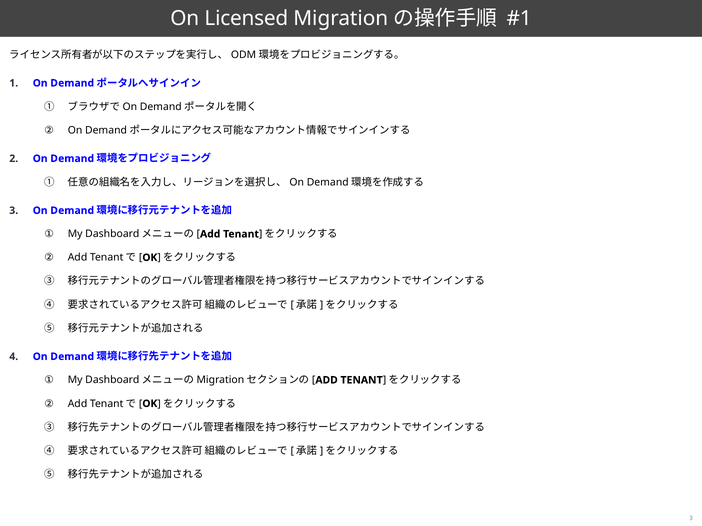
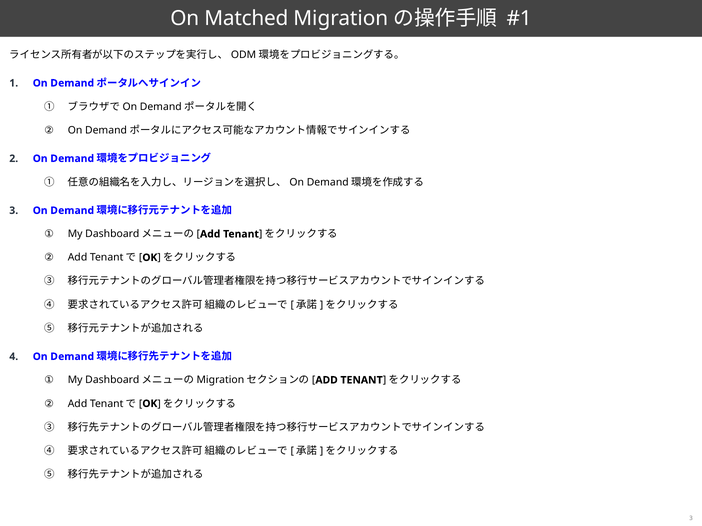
Licensed: Licensed -> Matched
